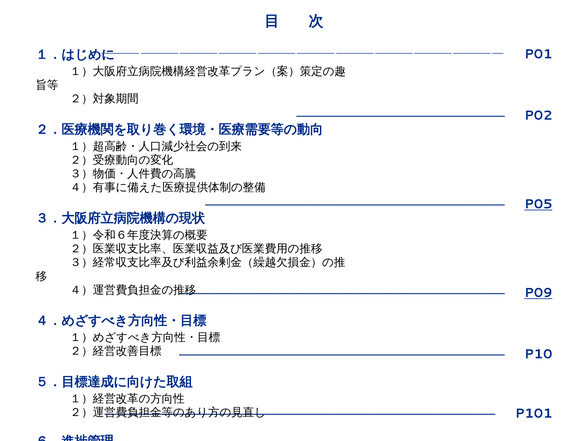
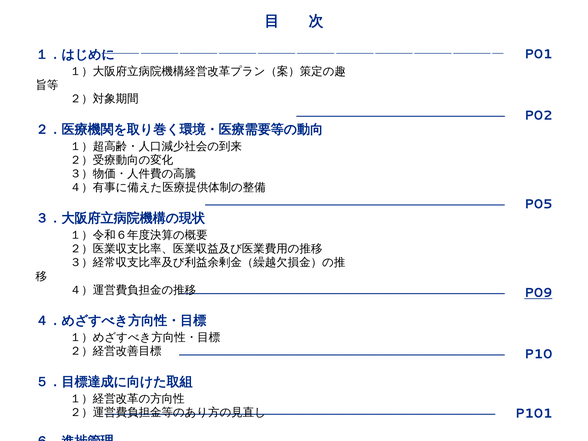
P05 underline: present -> none
